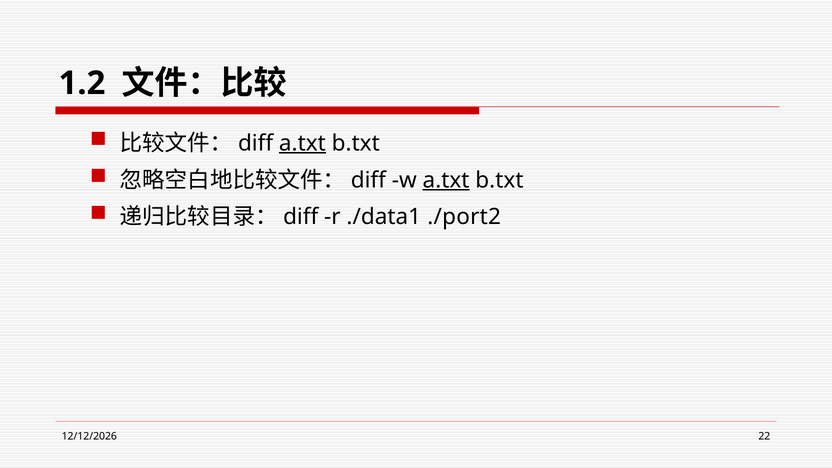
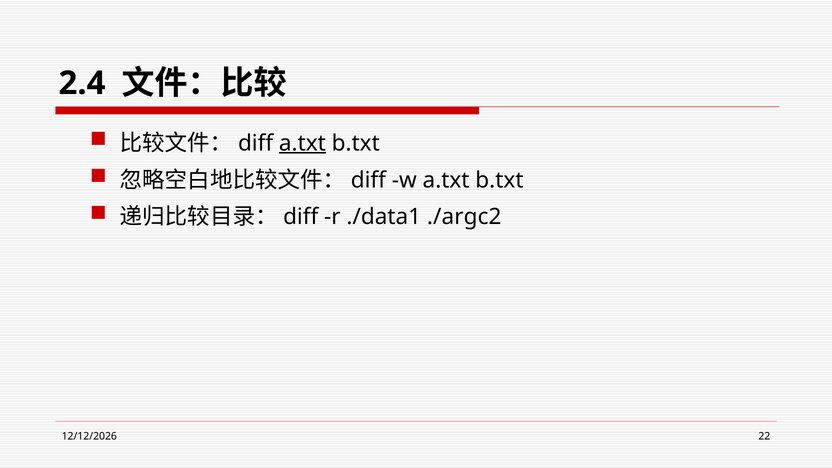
1.2: 1.2 -> 2.4
a.txt at (446, 180) underline: present -> none
./port2: ./port2 -> ./argc2
